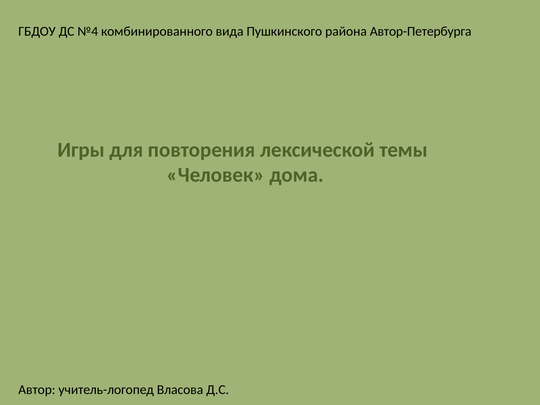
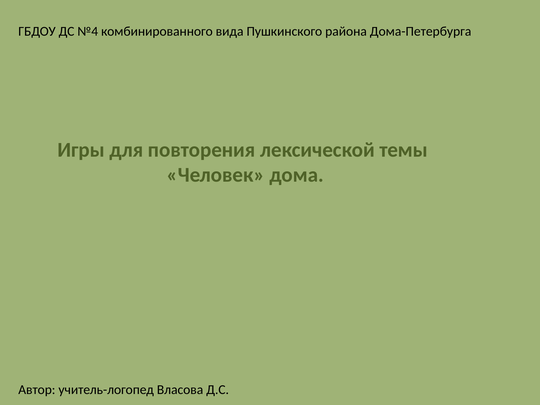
Автор-Петербурга: Автор-Петербурга -> Дома-Петербурга
